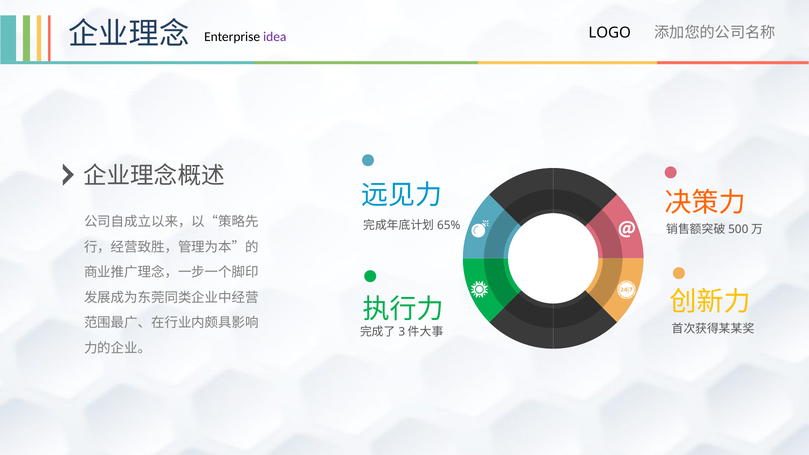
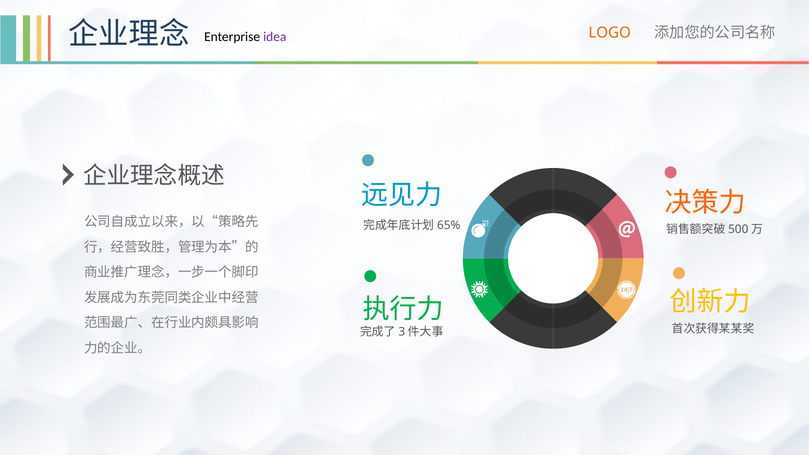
LOGO colour: black -> orange
